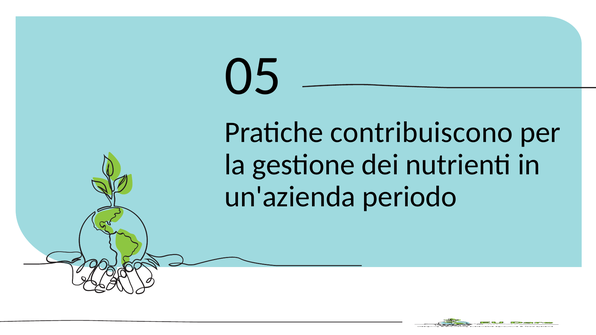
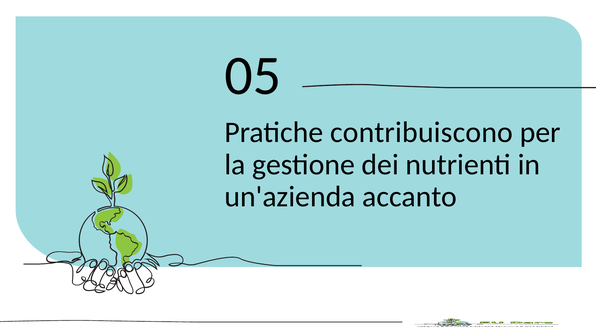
periodo: periodo -> accanto
